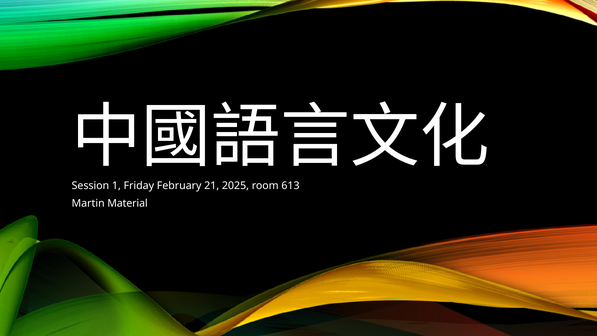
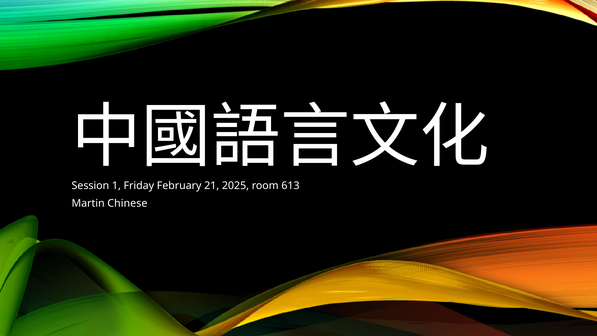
Material: Material -> Chinese
